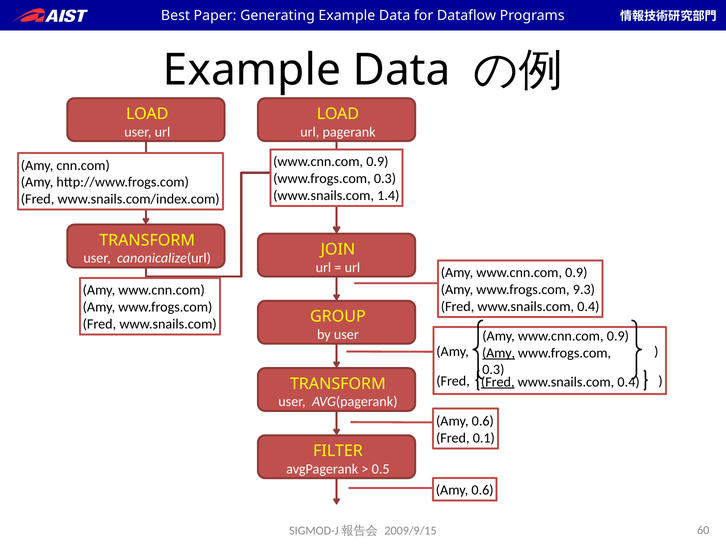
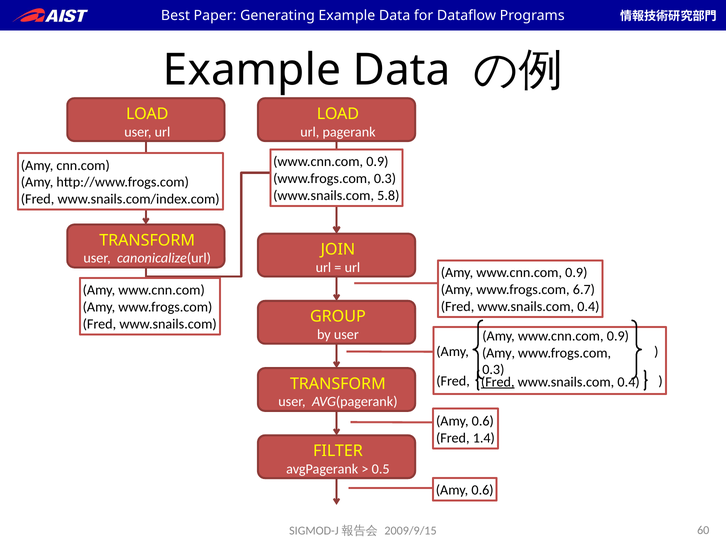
1.4: 1.4 -> 5.8
9.3: 9.3 -> 6.7
Amy at (499, 353) underline: present -> none
0.1: 0.1 -> 1.4
